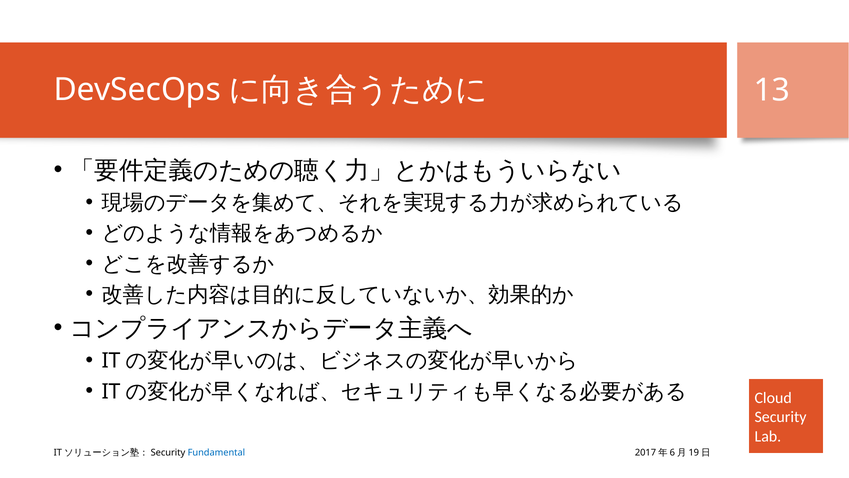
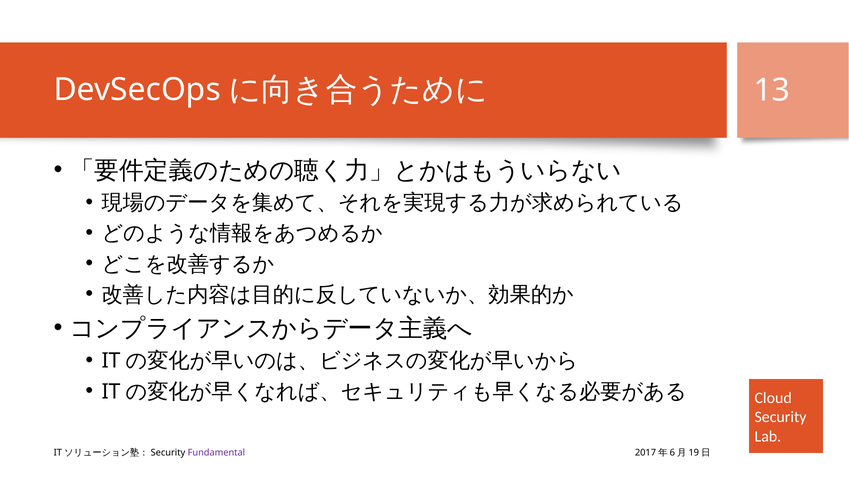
Fundamental colour: blue -> purple
